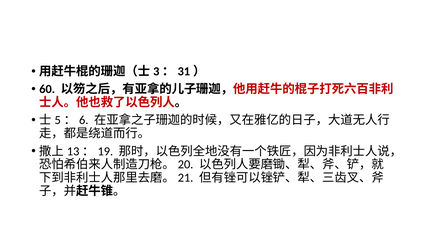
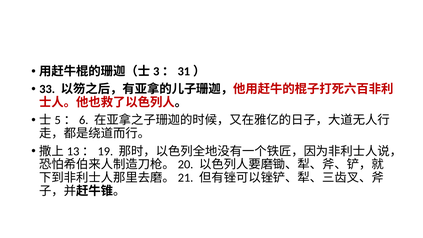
60: 60 -> 33
